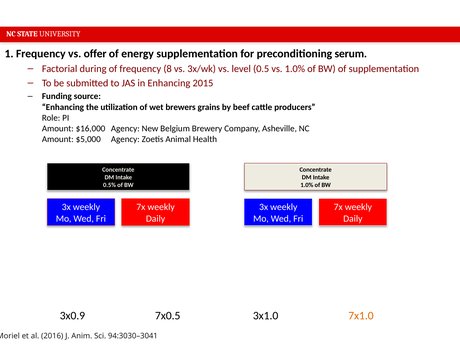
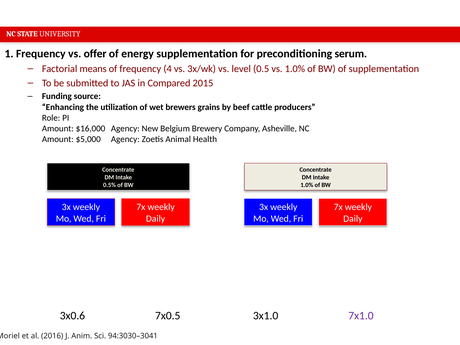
during: during -> means
8: 8 -> 4
in Enhancing: Enhancing -> Compared
3x0.9: 3x0.9 -> 3x0.6
7x1.0 colour: orange -> purple
